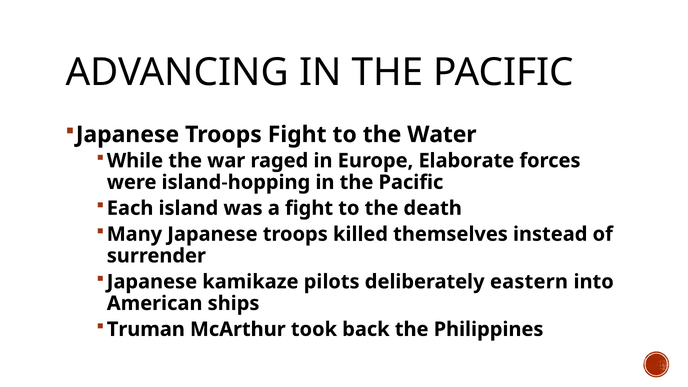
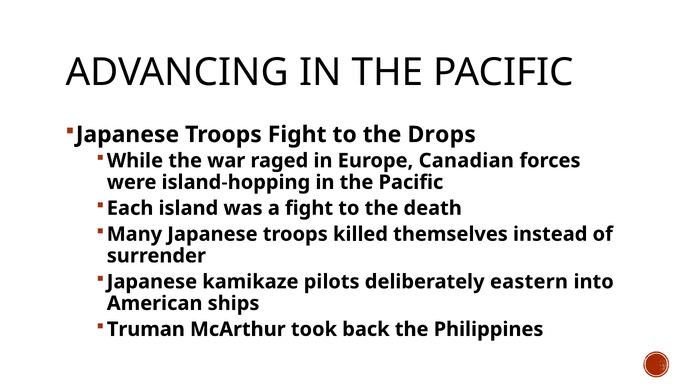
Water: Water -> Drops
Elaborate: Elaborate -> Canadian
